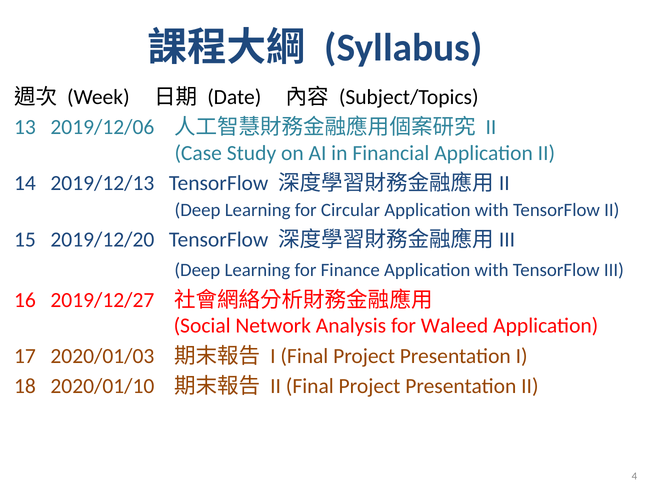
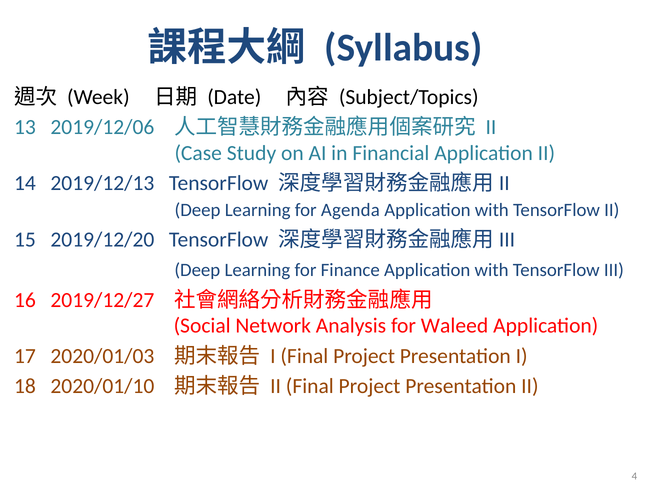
Circular: Circular -> Agenda
